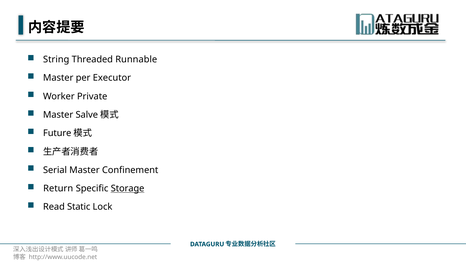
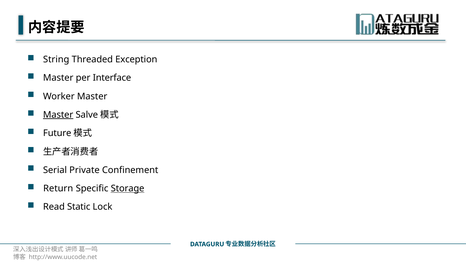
Runnable: Runnable -> Exception
Executor: Executor -> Interface
Worker Private: Private -> Master
Master at (58, 115) underline: none -> present
Serial Master: Master -> Private
